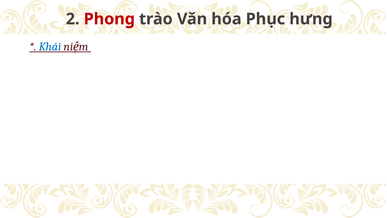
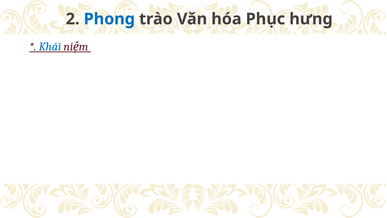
Phong colour: red -> blue
